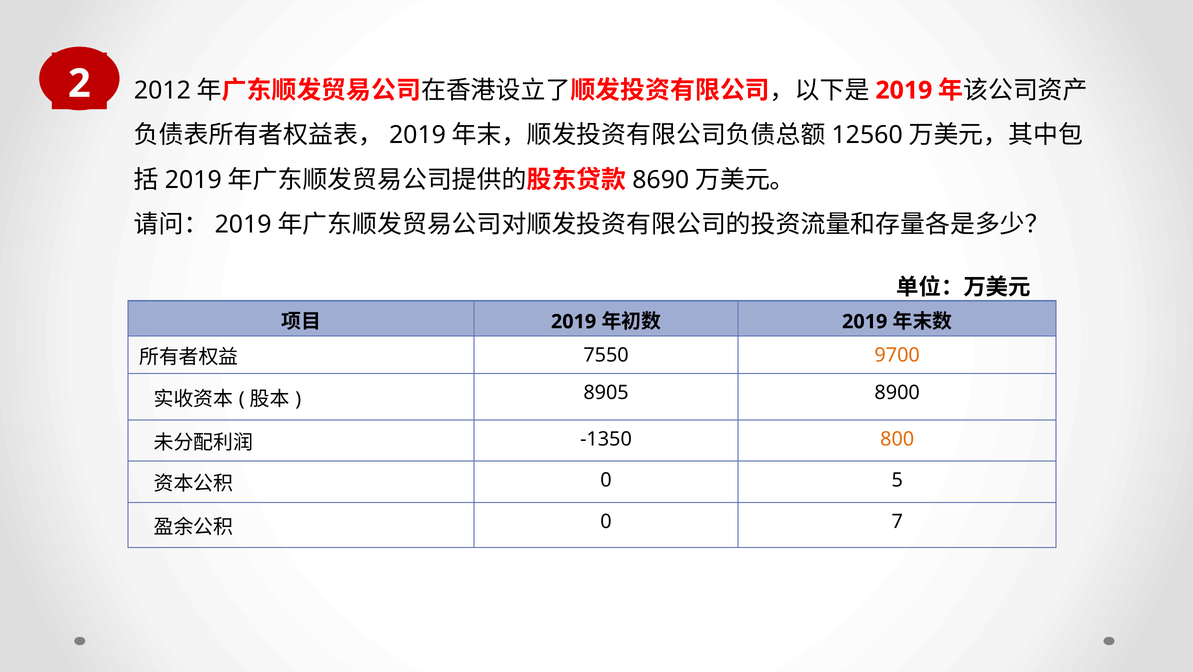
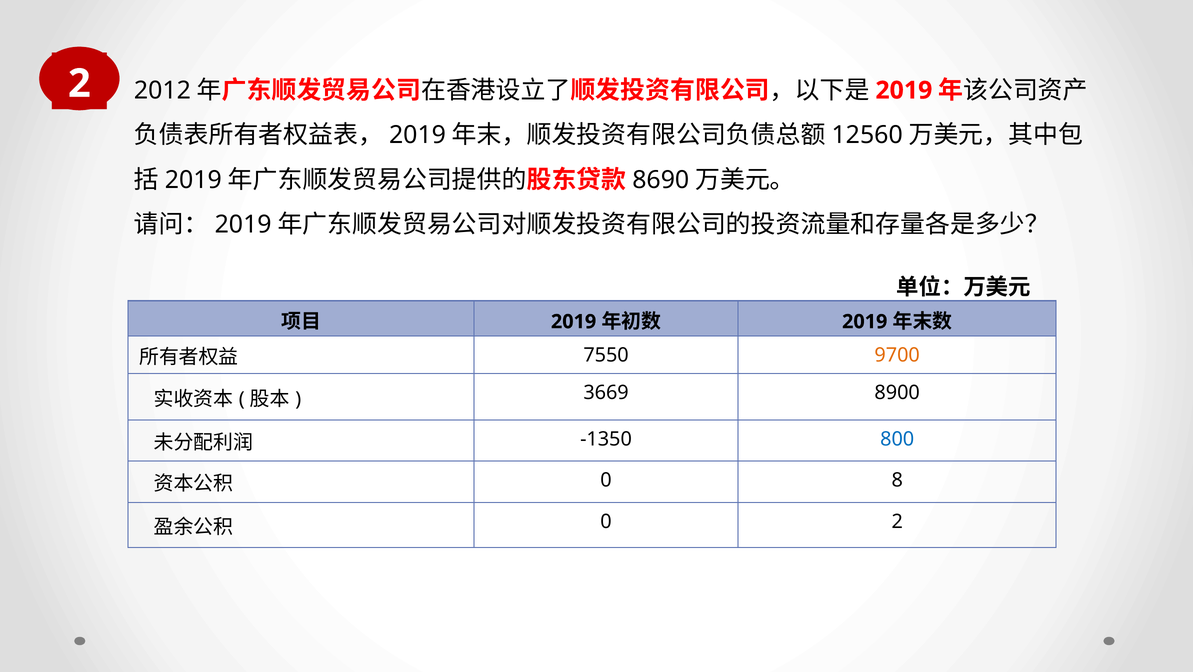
8905: 8905 -> 3669
800 colour: orange -> blue
5: 5 -> 8
0 7: 7 -> 2
